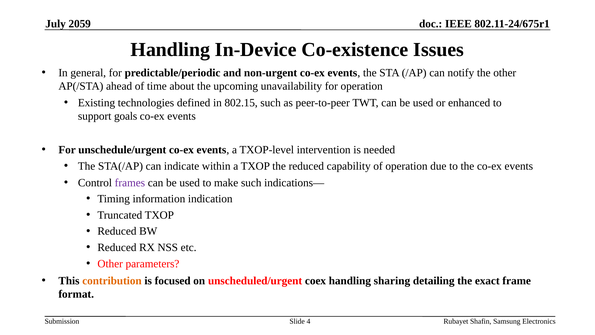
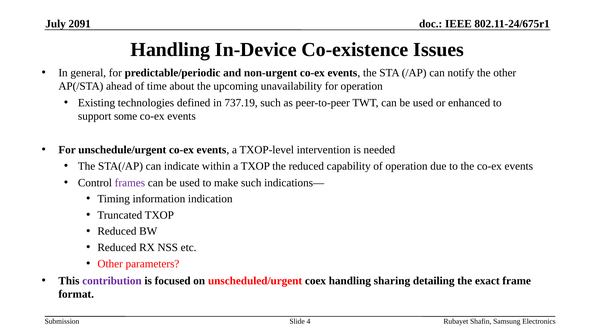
2059: 2059 -> 2091
802.15: 802.15 -> 737.19
goals: goals -> some
contribution colour: orange -> purple
